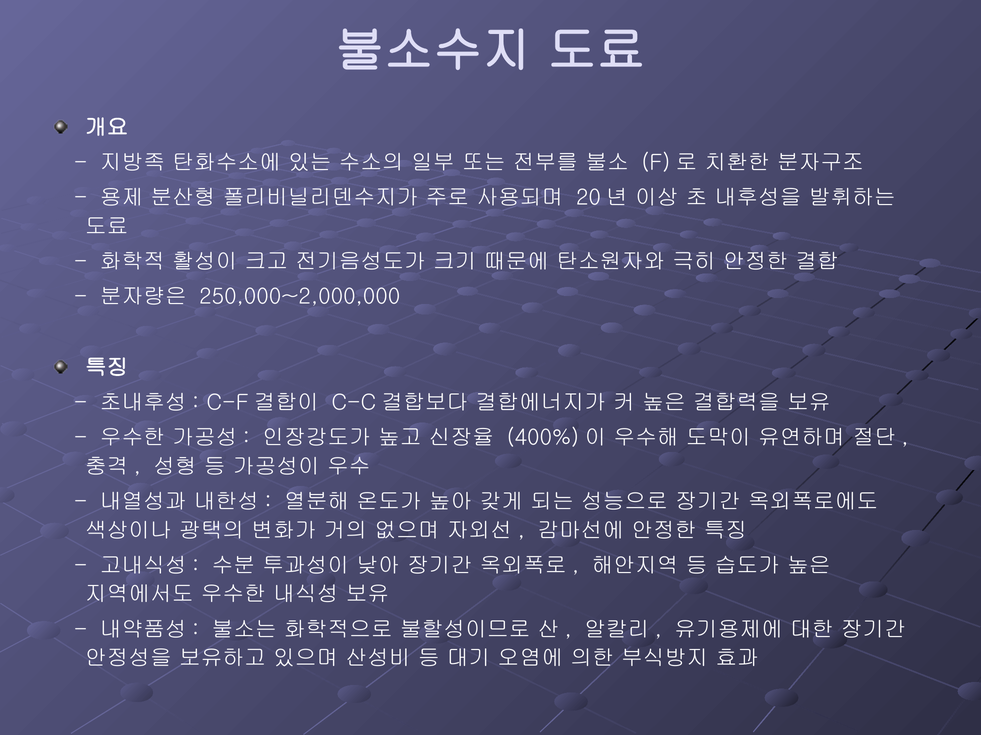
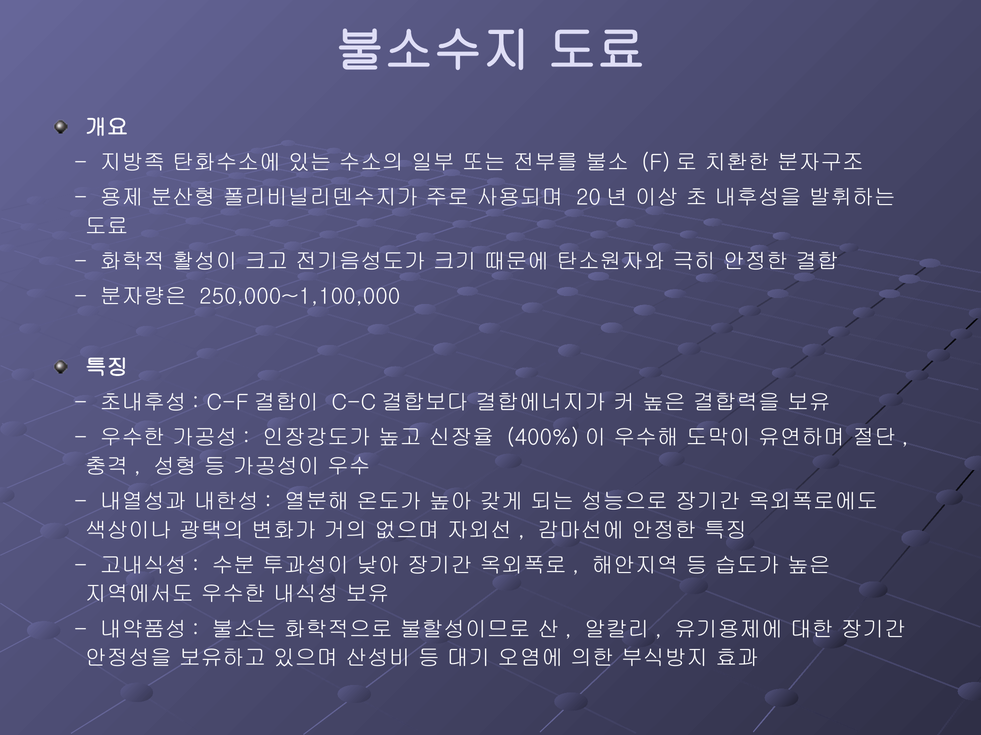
250,000~2,000,000: 250,000~2,000,000 -> 250,000~1,100,000
